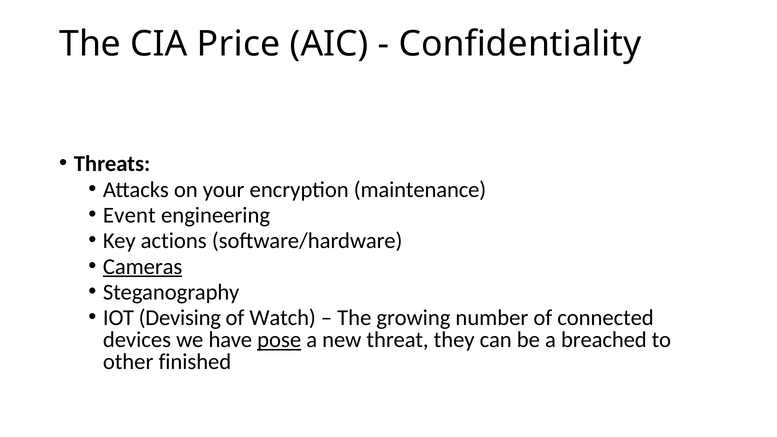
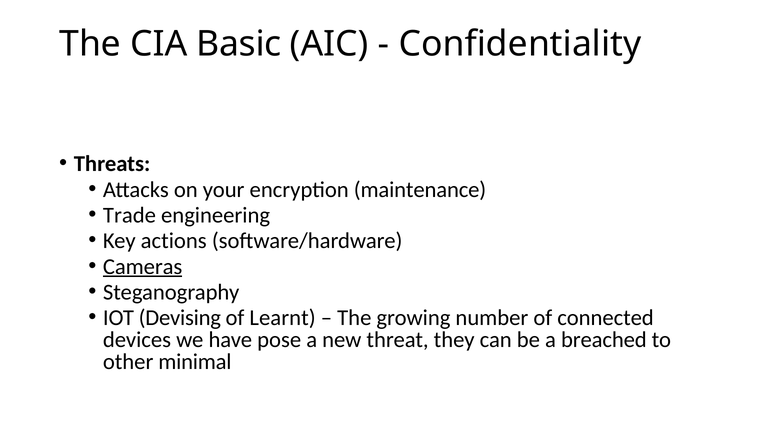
Price: Price -> Basic
Event: Event -> Trade
Watch: Watch -> Learnt
pose underline: present -> none
finished: finished -> minimal
